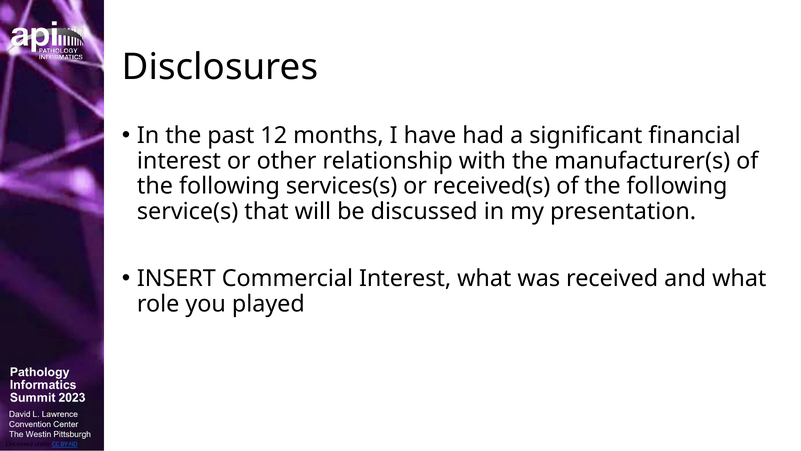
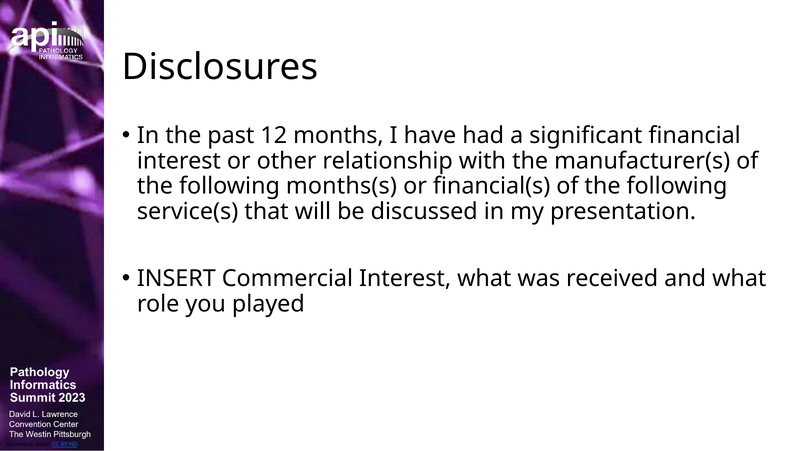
services(s: services(s -> months(s
received(s: received(s -> financial(s
